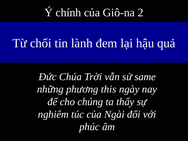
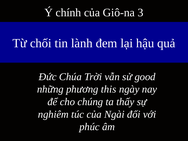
2: 2 -> 3
same: same -> good
